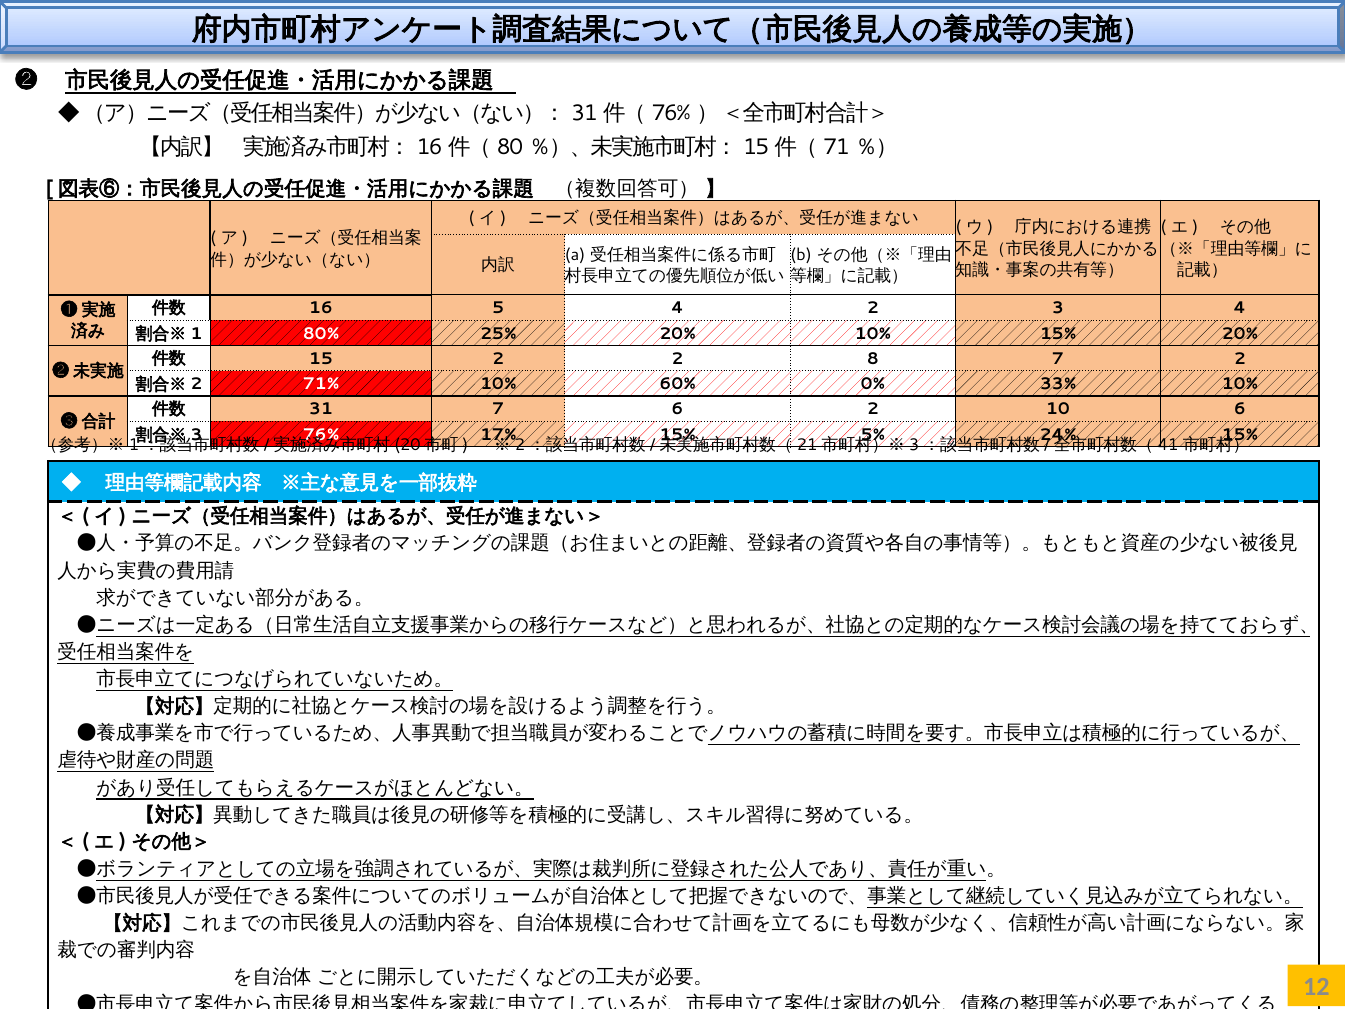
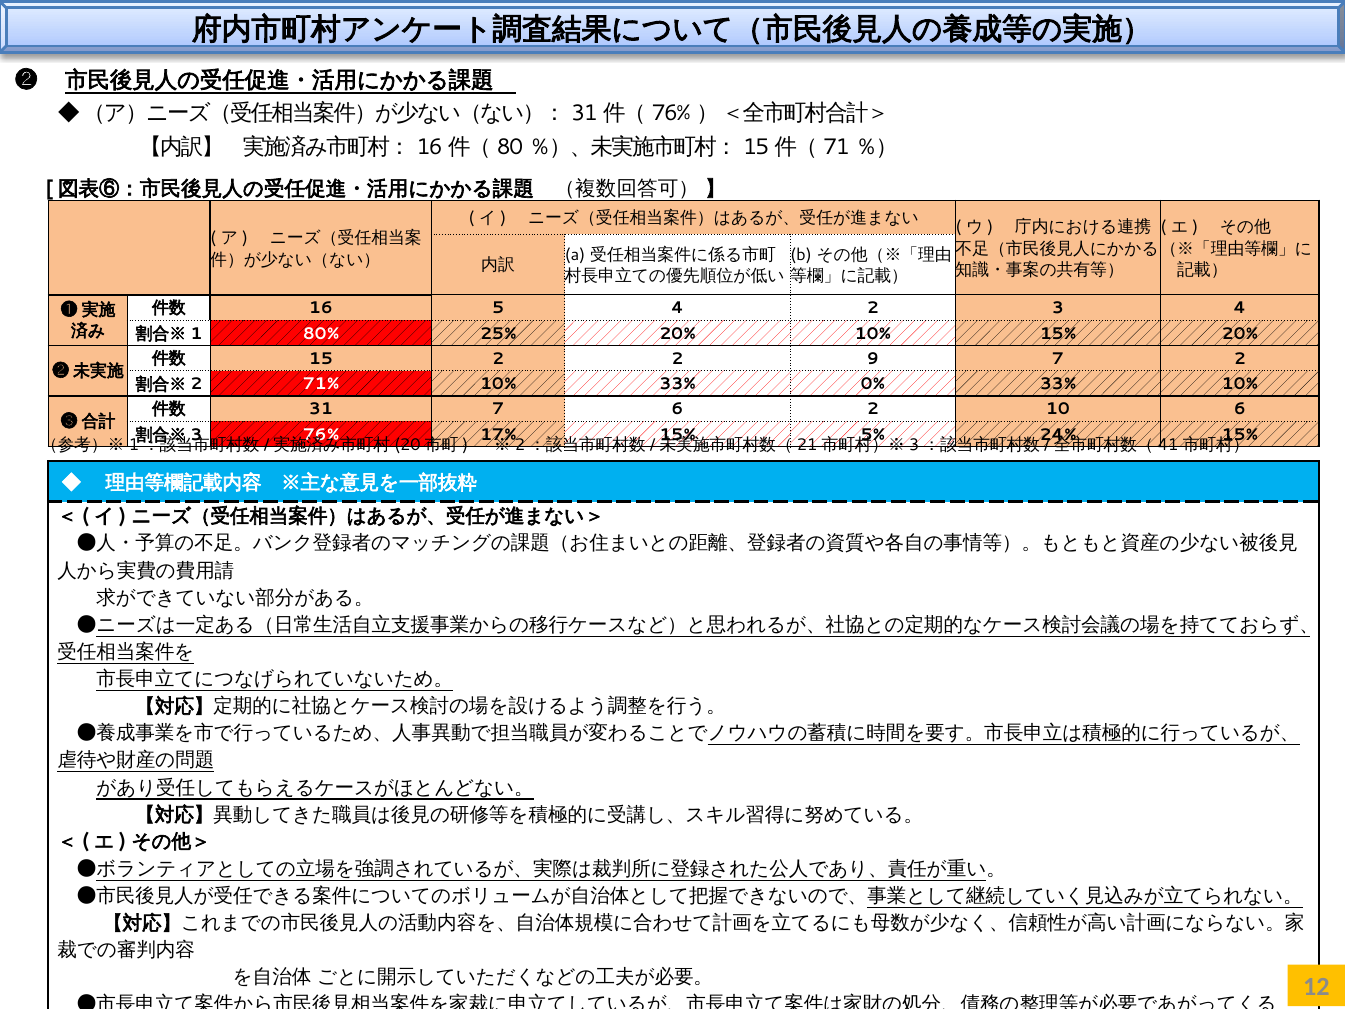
8: 8 -> 9
10% 60%: 60% -> 33%
